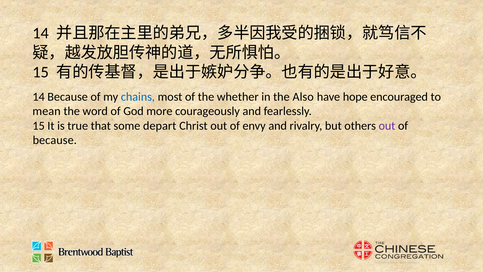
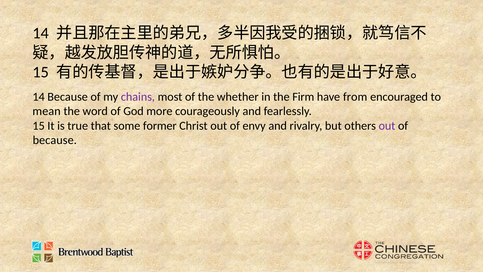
chains colour: blue -> purple
Also: Also -> Firm
hope: hope -> from
depart: depart -> former
